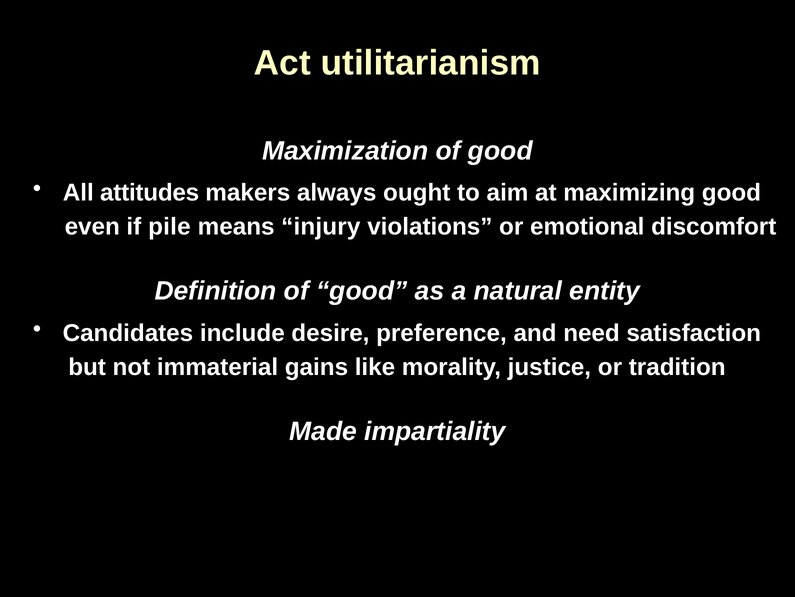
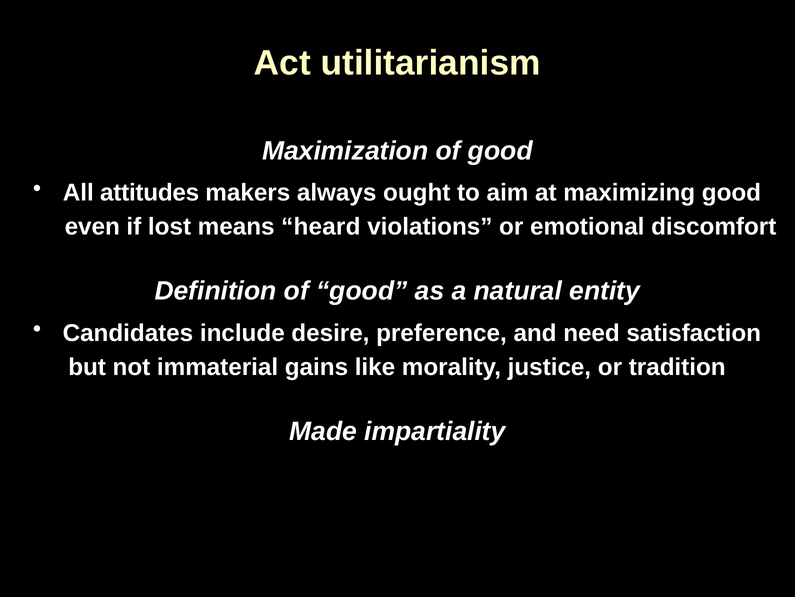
pile: pile -> lost
injury: injury -> heard
